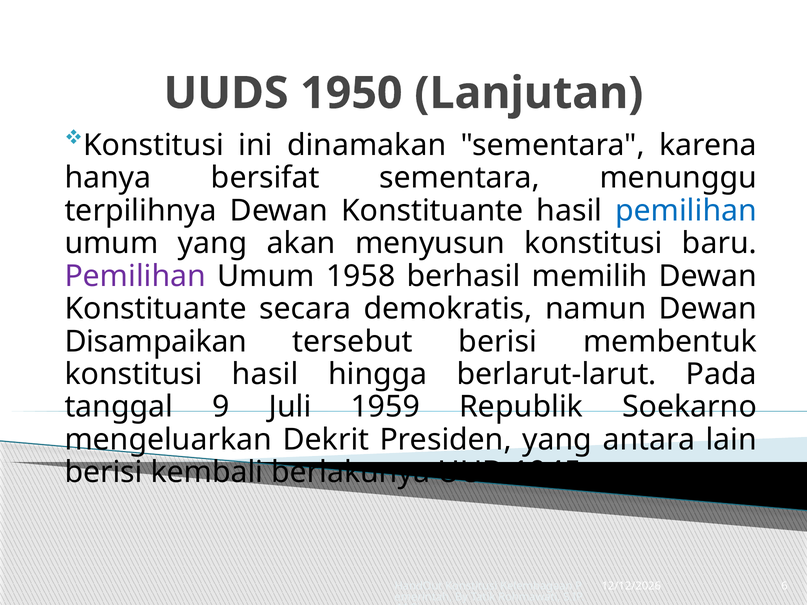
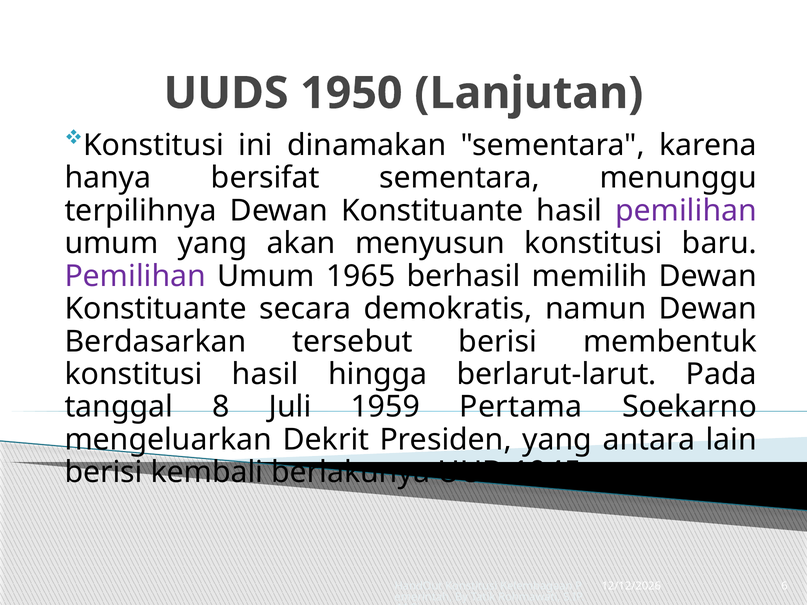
pemilihan at (686, 211) colour: blue -> purple
1958: 1958 -> 1965
Disampaikan: Disampaikan -> Berdasarkan
9: 9 -> 8
Republik: Republik -> Pertama
